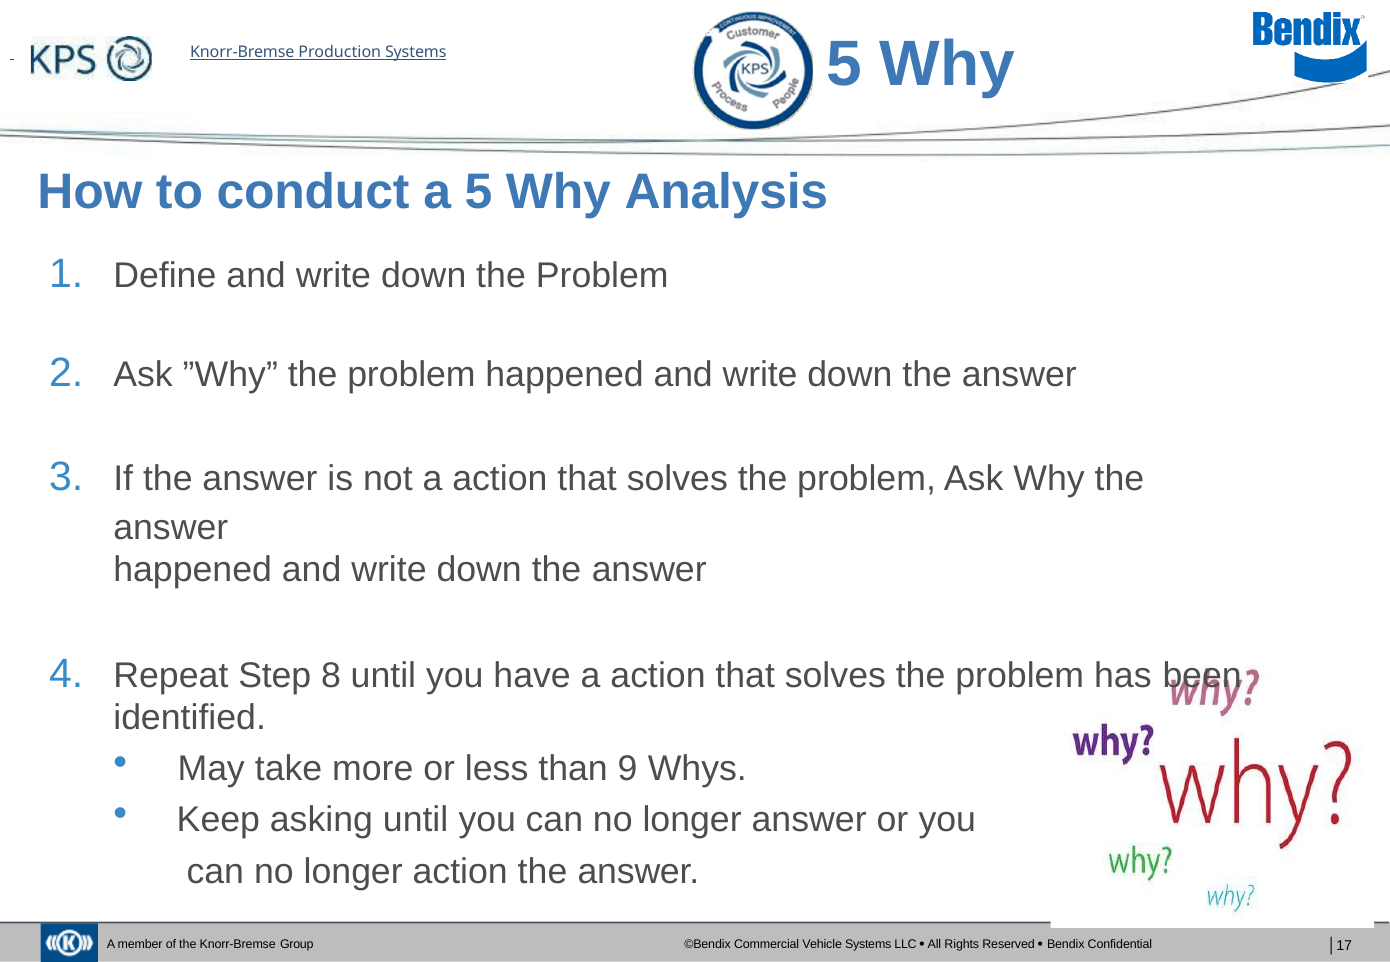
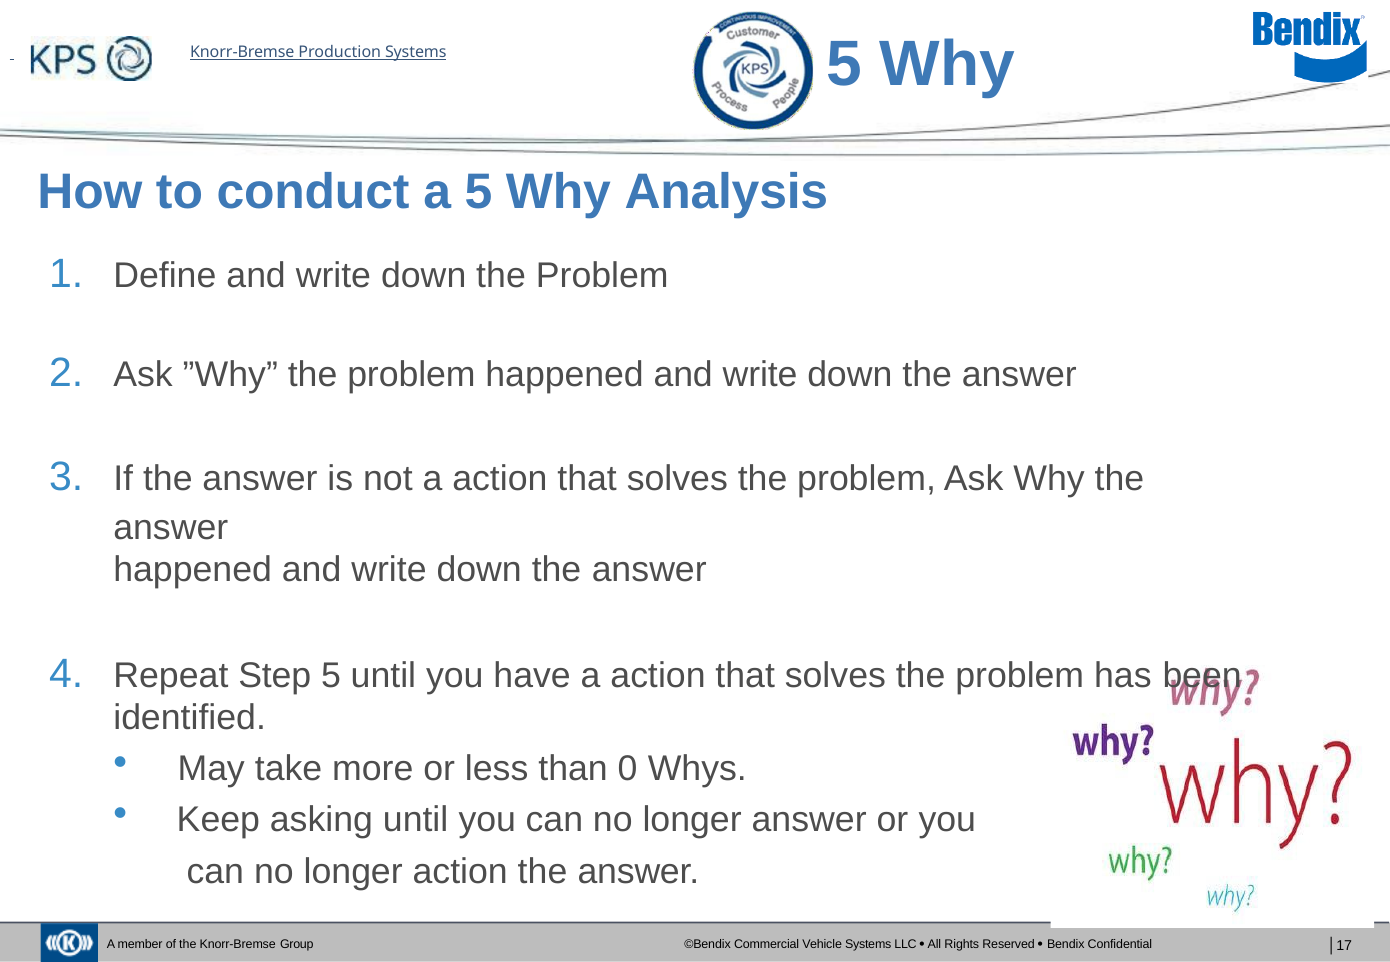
Step 8: 8 -> 5
9: 9 -> 0
